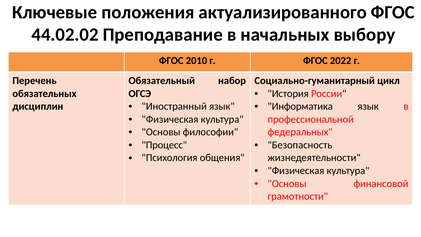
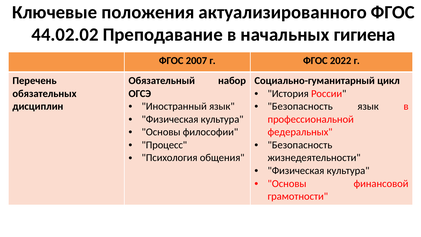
выбору: выбору -> гигиена
2010: 2010 -> 2007
Информатика at (300, 106): Информатика -> Безопасность
